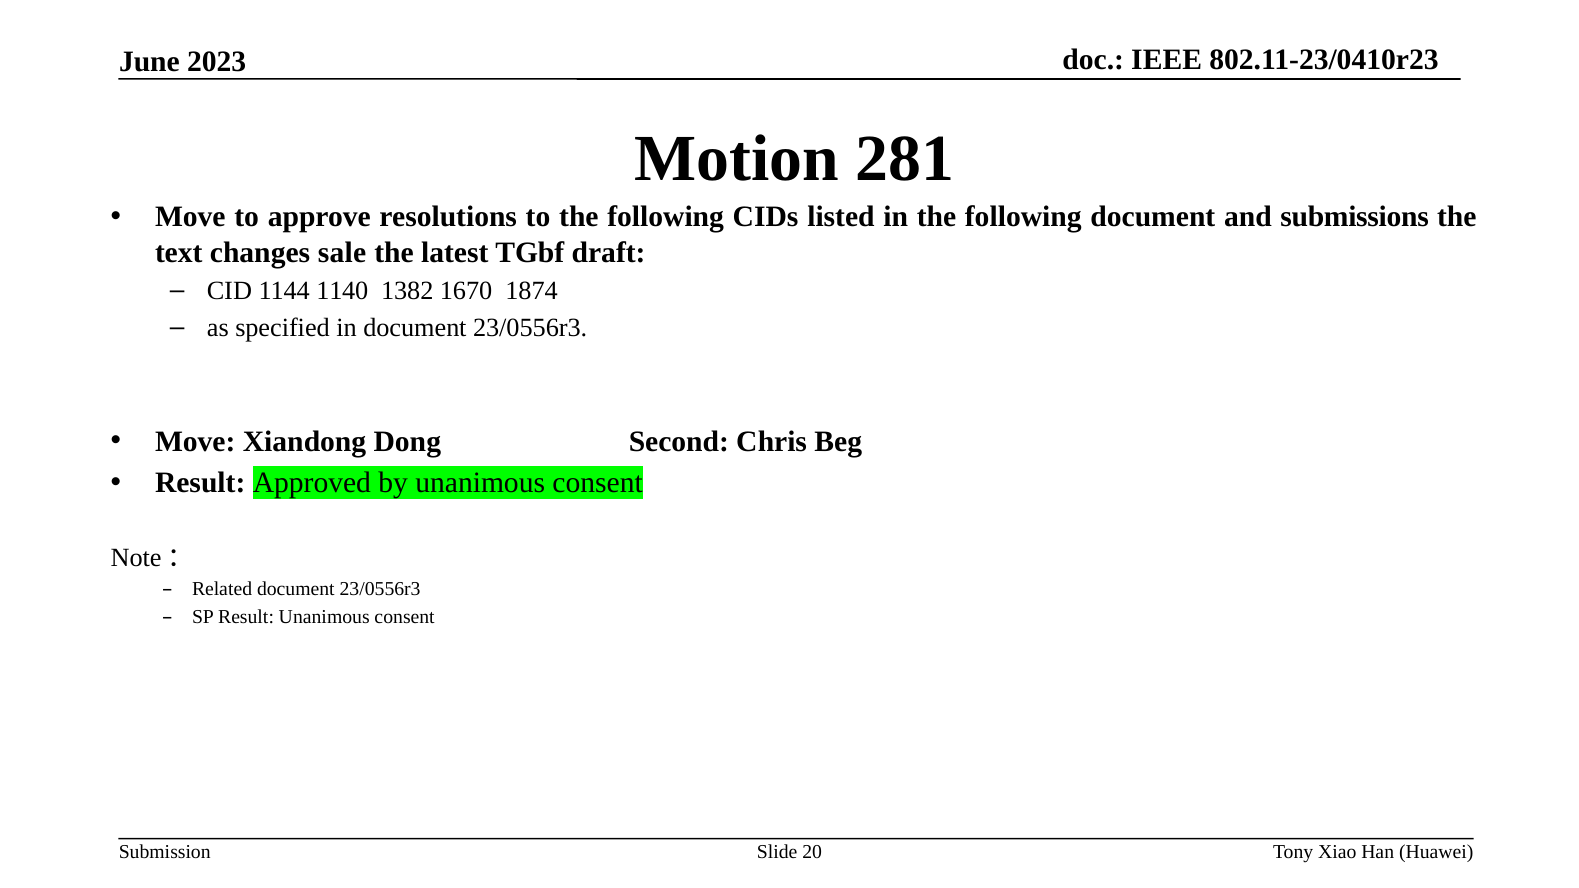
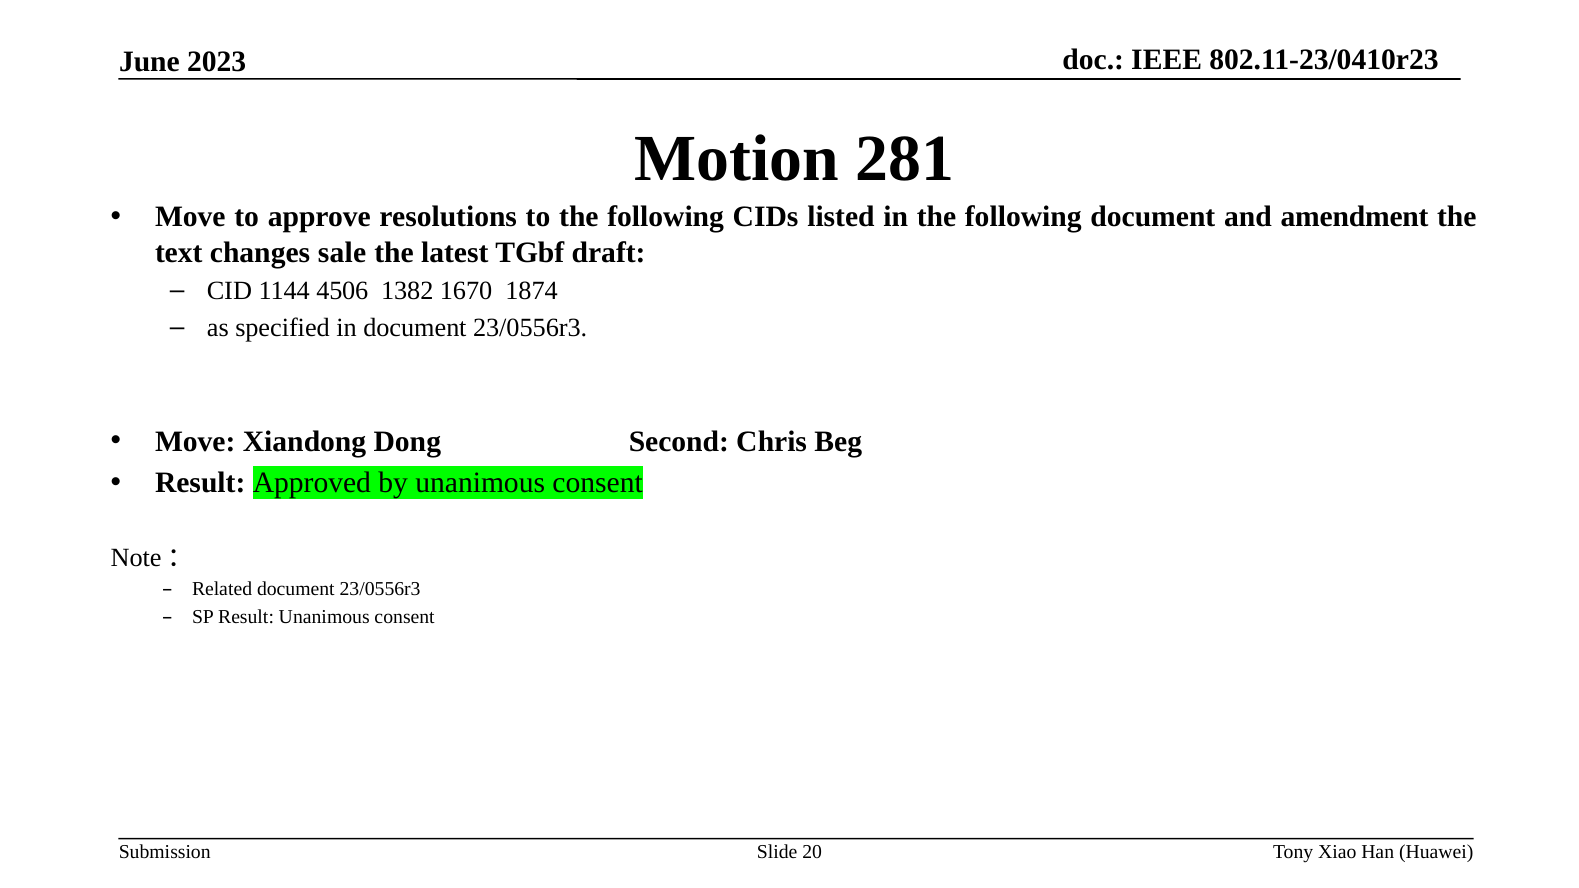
submissions: submissions -> amendment
1140: 1140 -> 4506
